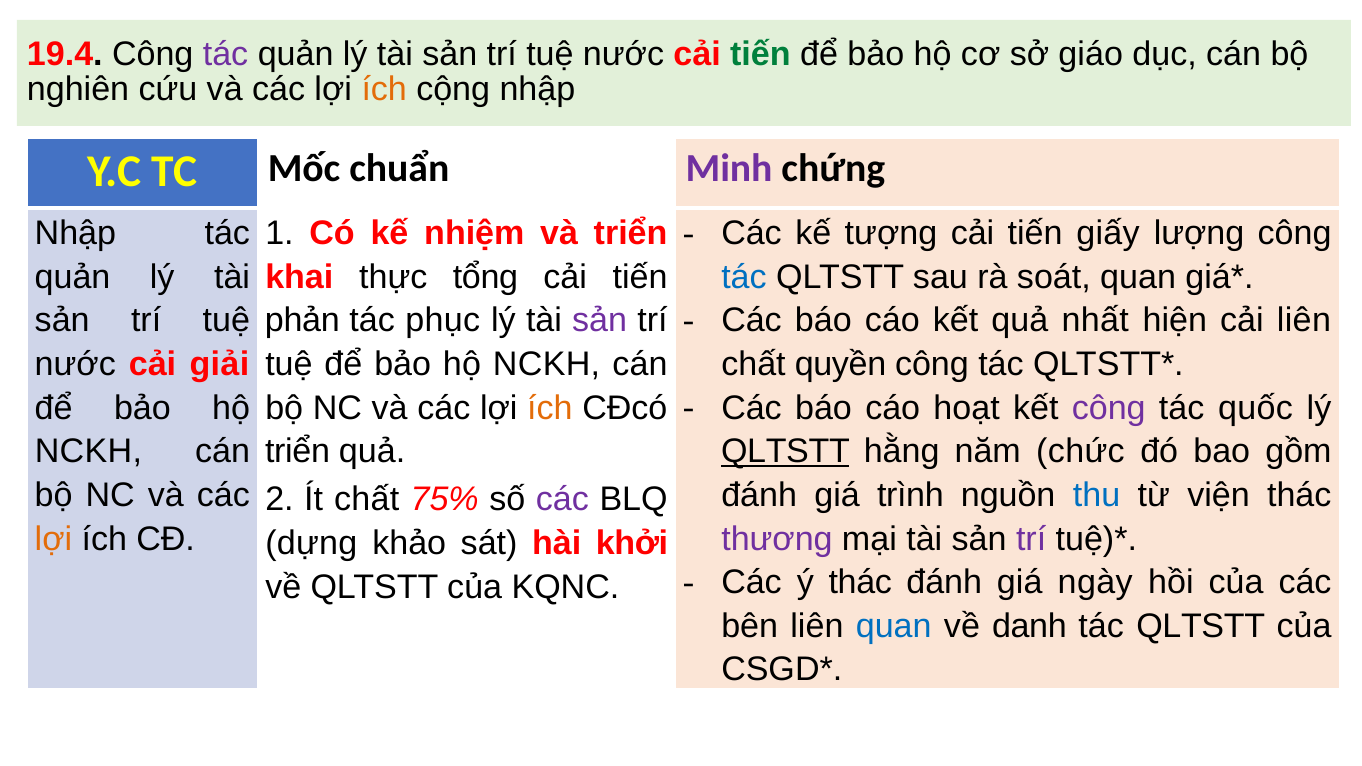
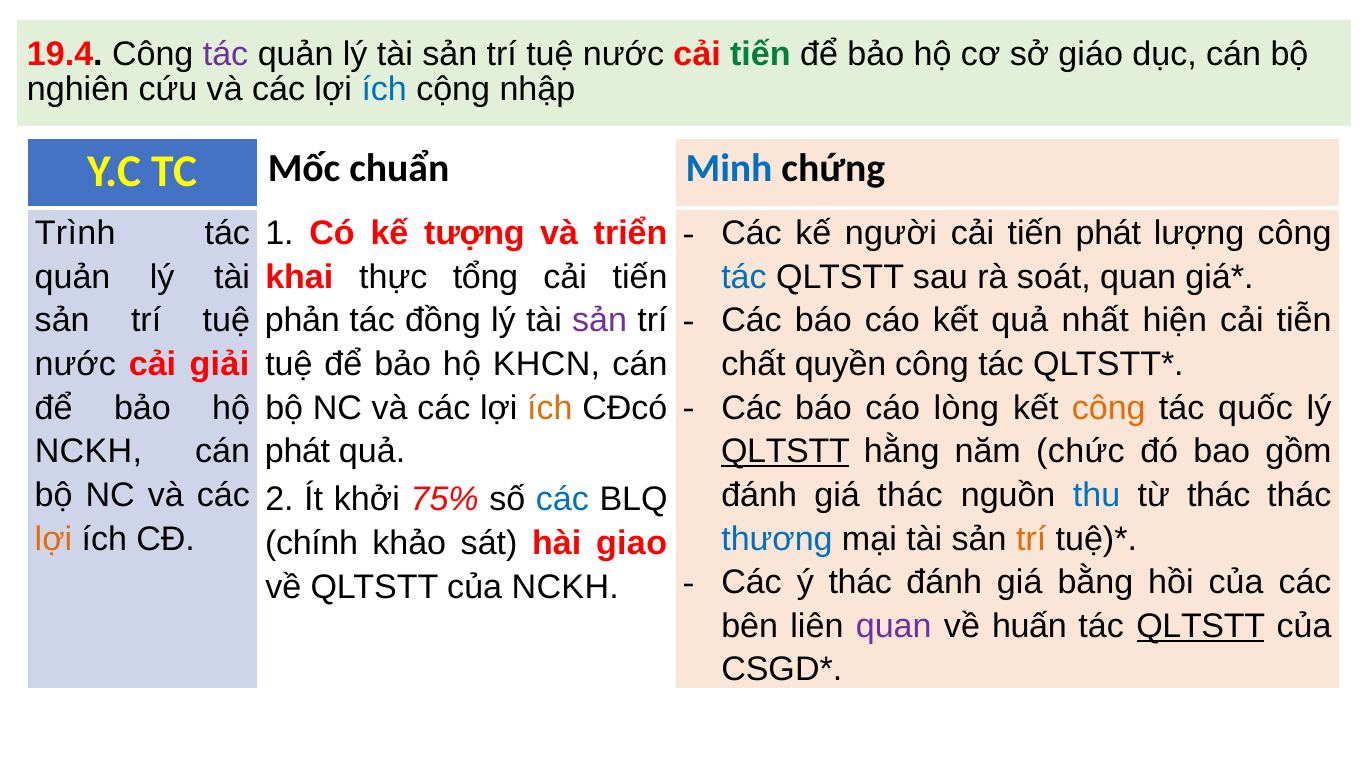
ích at (384, 89) colour: orange -> blue
Minh colour: purple -> blue
tượng: tượng -> người
tiến giấy: giấy -> phát
Nhập at (75, 234): Nhập -> Trình
nhiệm: nhiệm -> tượng
cải liên: liên -> tiễn
phục: phục -> đồng
NCKH at (547, 364): NCKH -> KHCN
hoạt: hoạt -> lòng
công at (1109, 408) colour: purple -> orange
triển at (298, 452): triển -> phát
giá trình: trình -> thác
từ viện: viện -> thác
Ít chất: chất -> khởi
các at (562, 500) colour: purple -> blue
thương colour: purple -> blue
trí at (1031, 539) colour: purple -> orange
dựng: dựng -> chính
khởi: khởi -> giao
ngày: ngày -> bằng
của KQNC: KQNC -> NCKH
quan at (894, 626) colour: blue -> purple
danh: danh -> huấn
QLTSTT at (1201, 626) underline: none -> present
